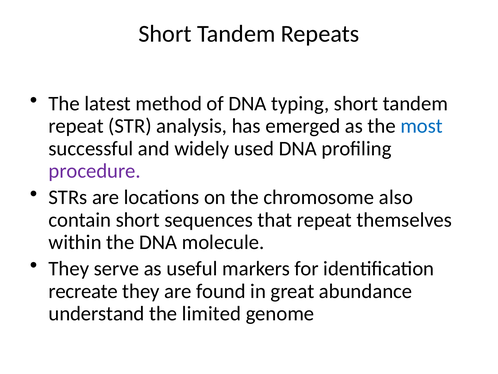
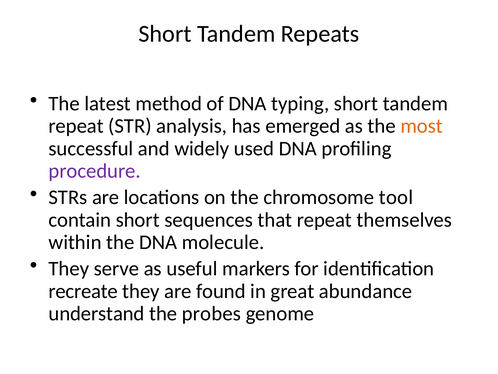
most colour: blue -> orange
also: also -> tool
limited: limited -> probes
